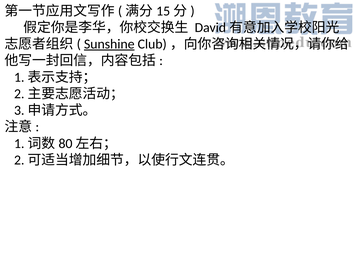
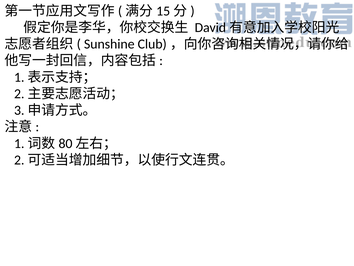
Sunshine underline: present -> none
